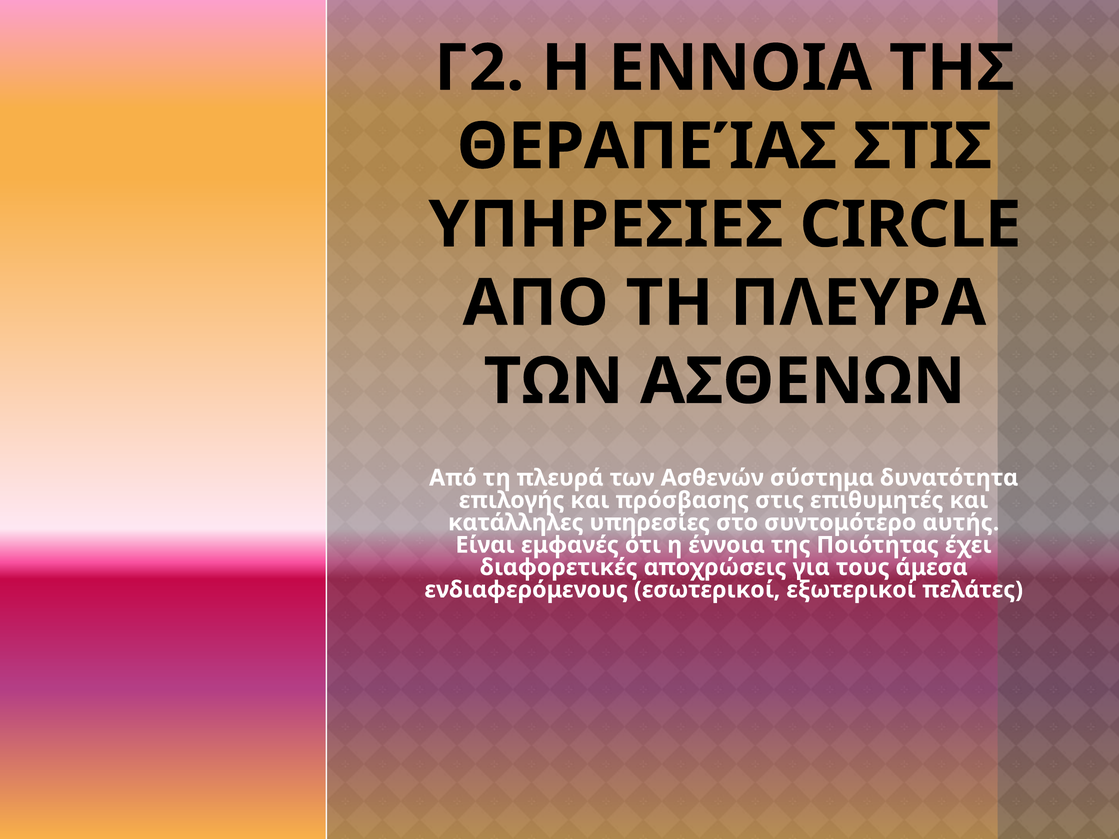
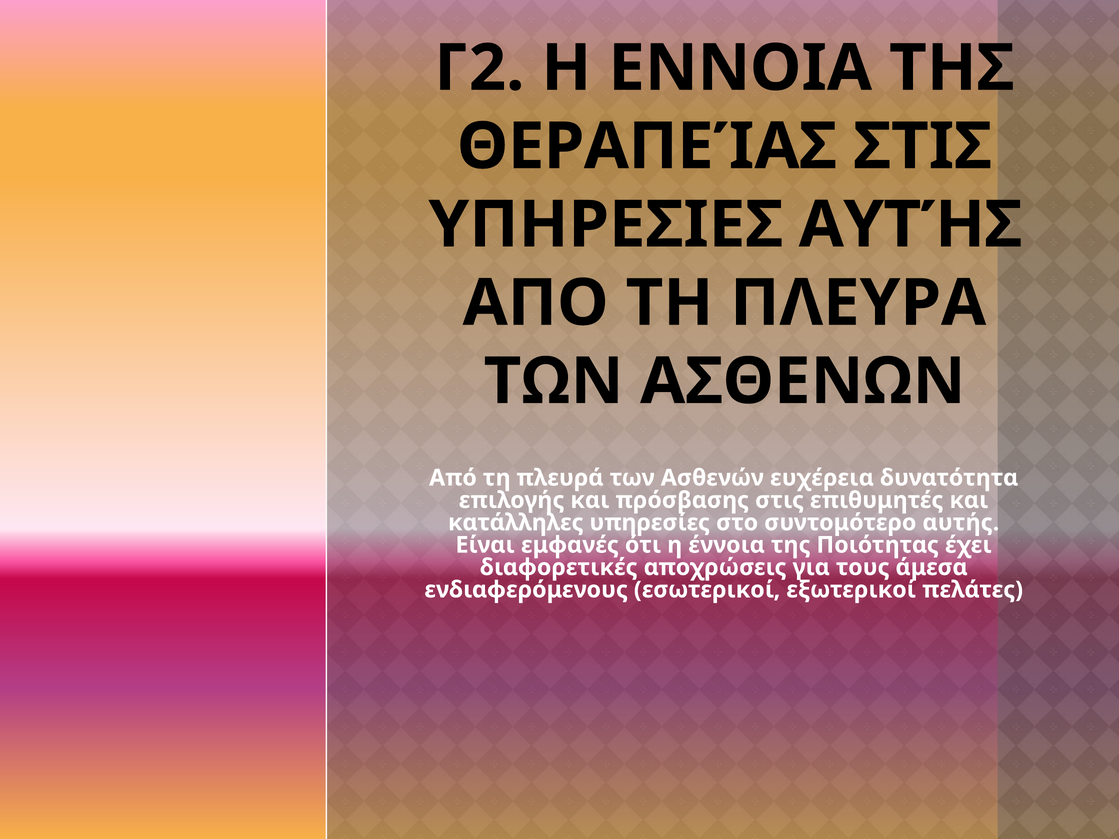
ΥΠΗΡΕΣΙΕΣ CIRCLE: CIRCLE -> ΑΥΤΉΣ
σύστημα: σύστημα -> ευχέρεια
